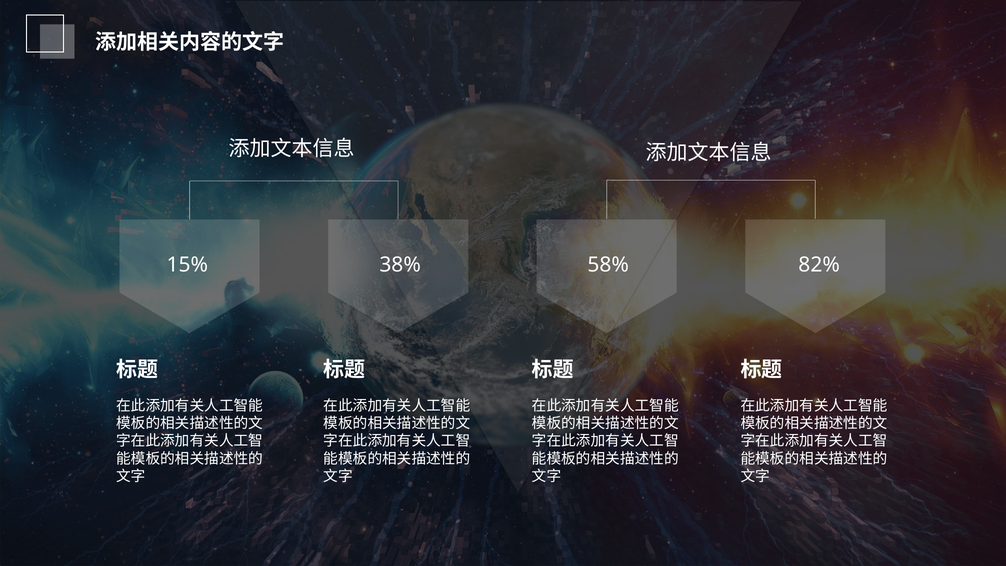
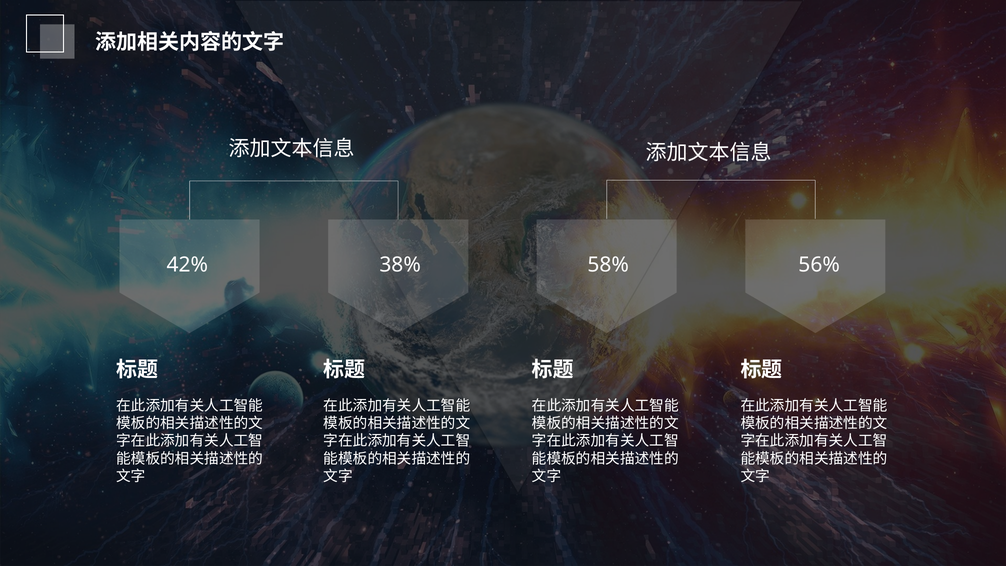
15%: 15% -> 42%
82%: 82% -> 56%
